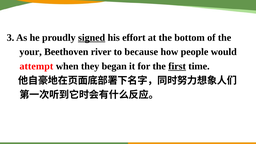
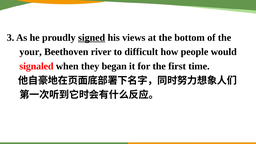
effort: effort -> views
because: because -> difficult
attempt: attempt -> signaled
first underline: present -> none
